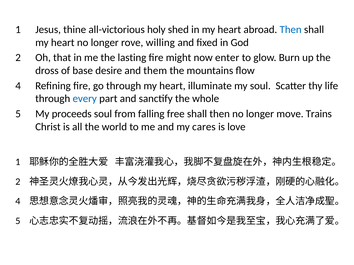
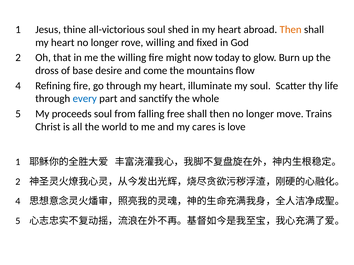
all-victorious holy: holy -> soul
Then at (291, 30) colour: blue -> orange
the lasting: lasting -> willing
enter: enter -> today
them: them -> come
